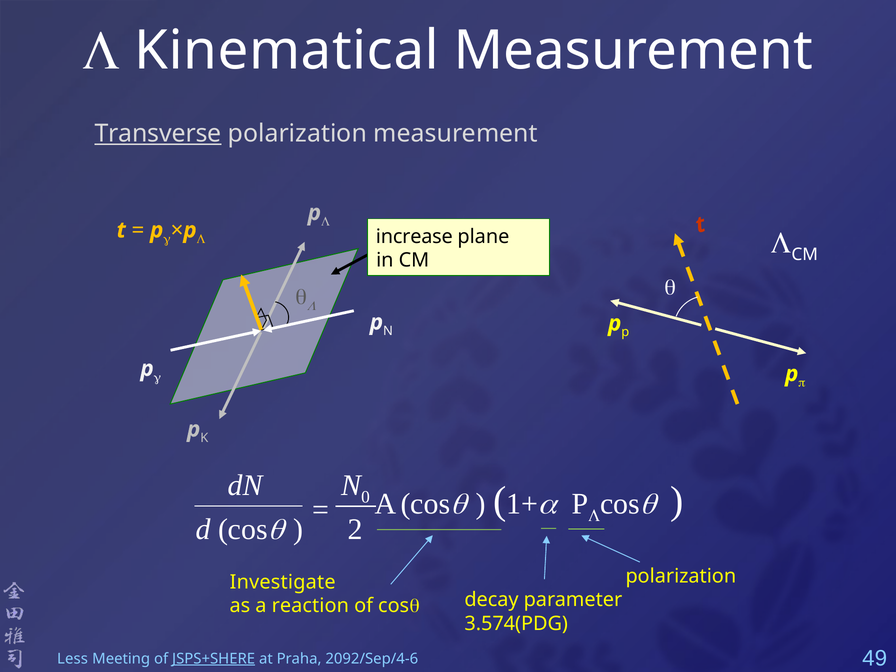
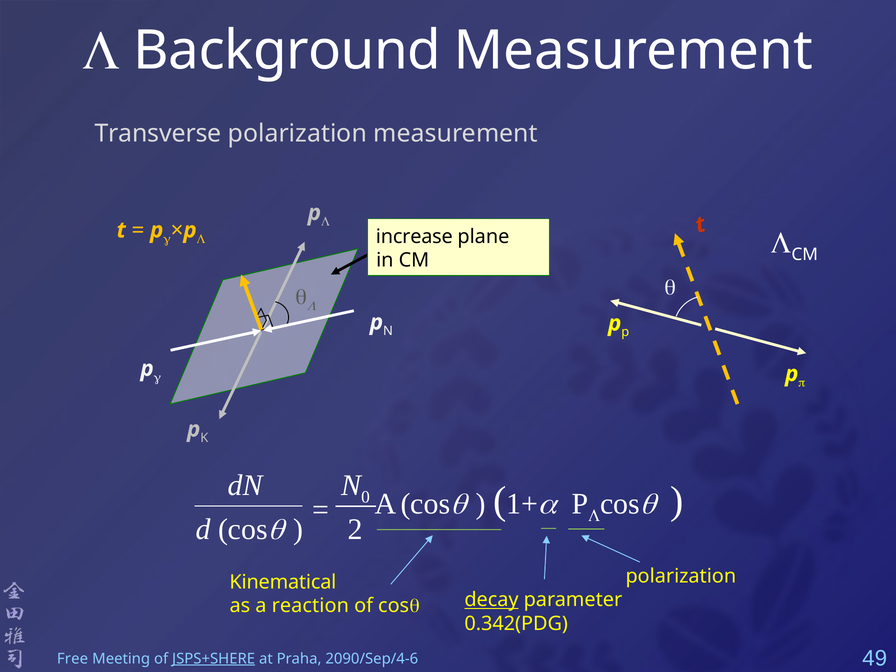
Kinematical: Kinematical -> Background
Transverse underline: present -> none
Investigate: Investigate -> Kinematical
decay underline: none -> present
3.574(PDG: 3.574(PDG -> 0.342(PDG
Less: Less -> Free
2092/Sep/4-6: 2092/Sep/4-6 -> 2090/Sep/4-6
